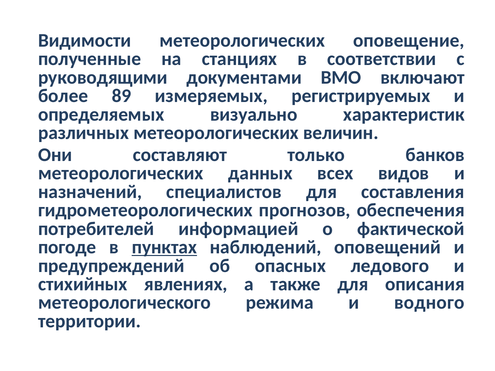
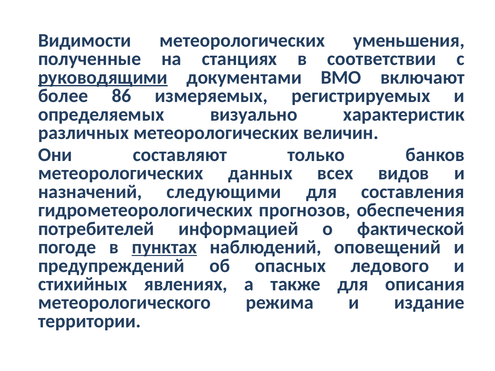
оповещение: оповещение -> уменьшения
руководящими underline: none -> present
89: 89 -> 86
специалистов: специалистов -> следующими
водного: водного -> издание
